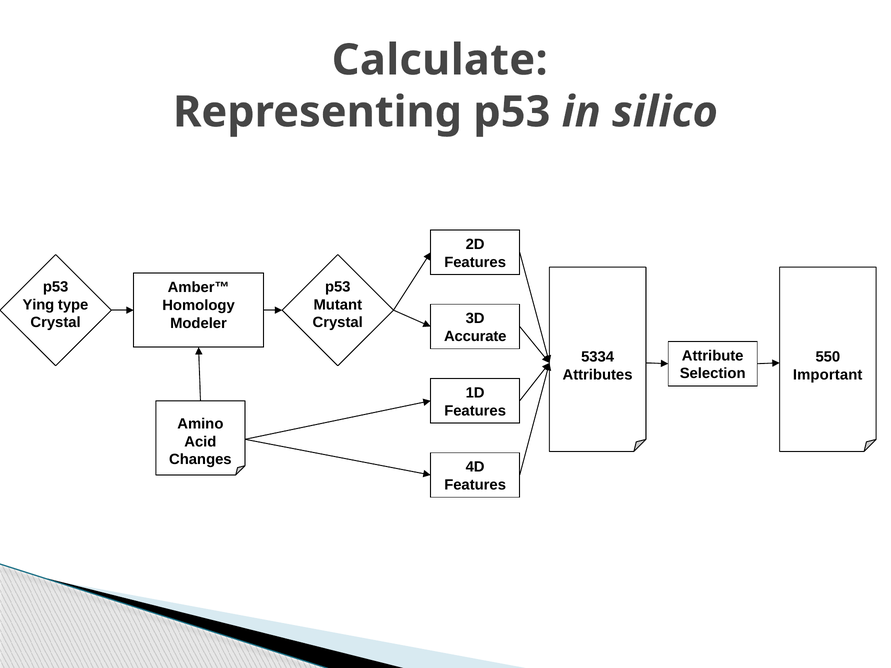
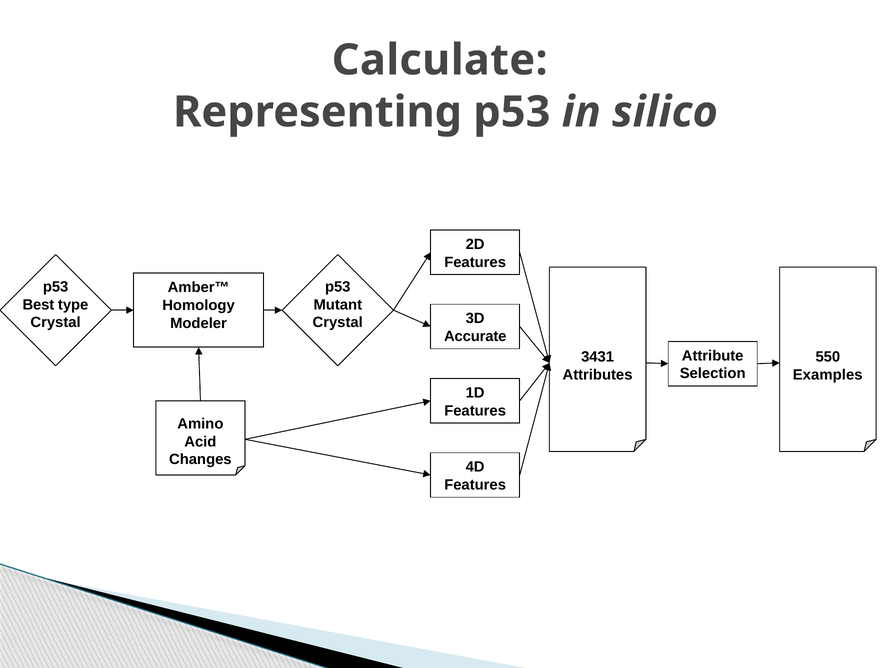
Ying: Ying -> Best
5334: 5334 -> 3431
Important: Important -> Examples
